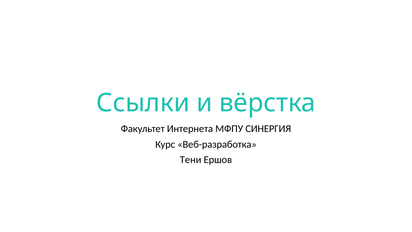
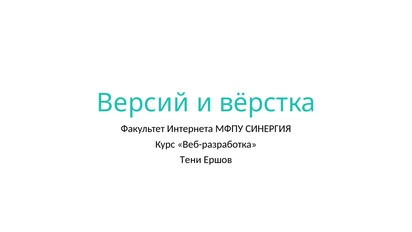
Ссылки: Ссылки -> Версий
